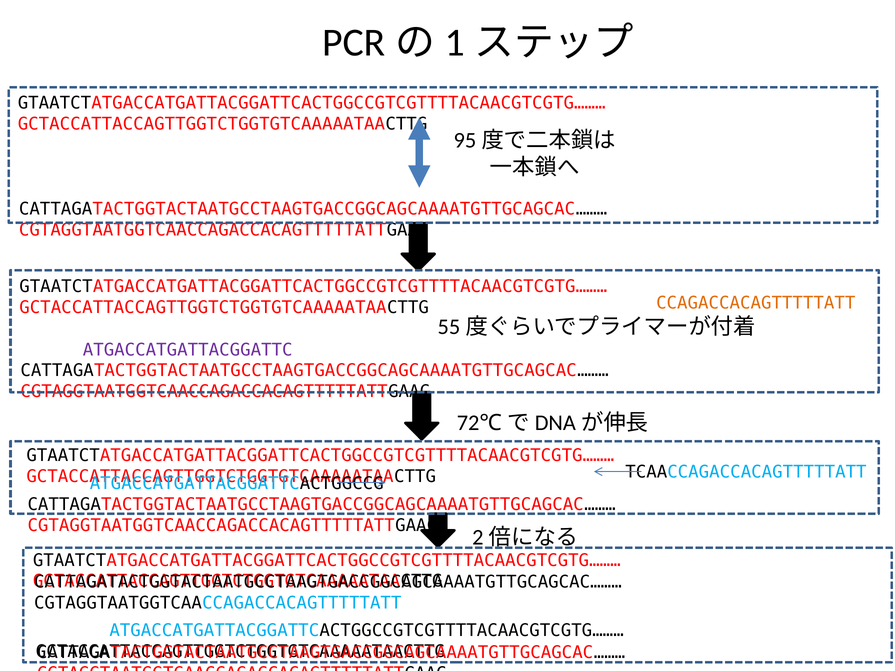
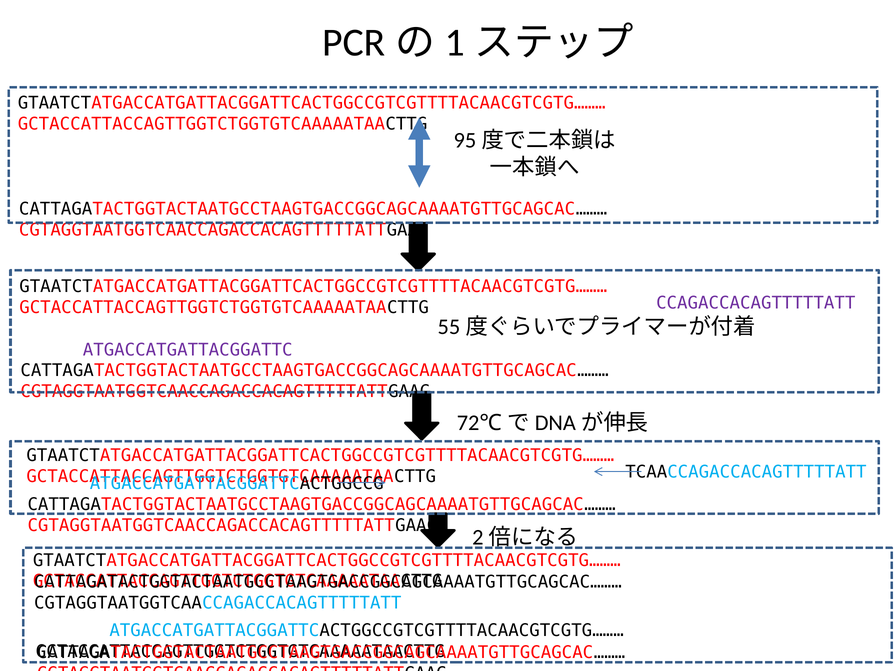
CCAGACCACAGTTTTTATT colour: orange -> purple
